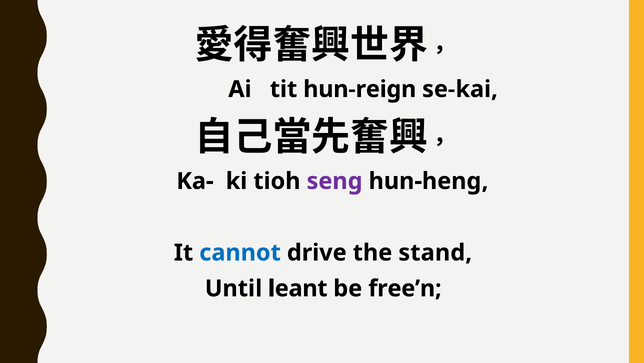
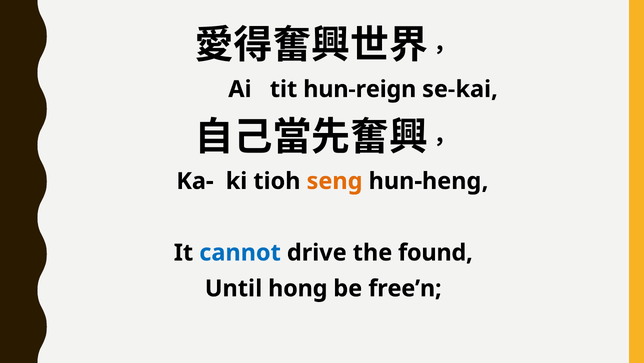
seng colour: purple -> orange
stand: stand -> found
leant: leant -> hong
